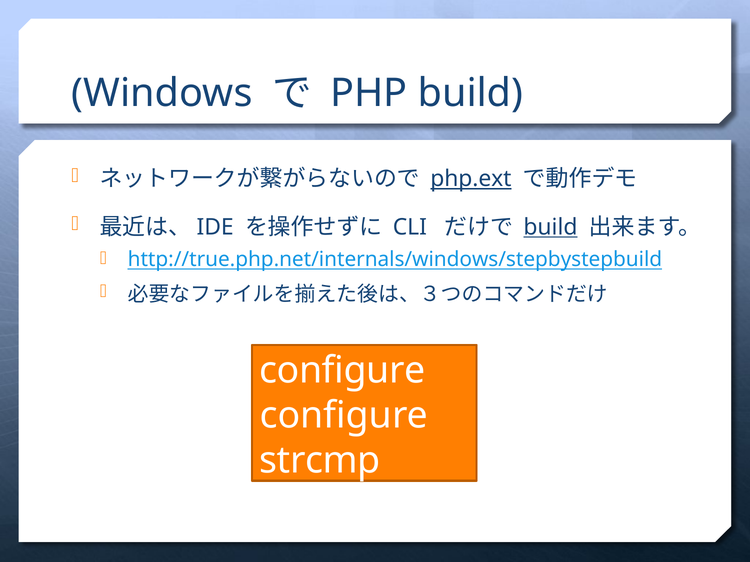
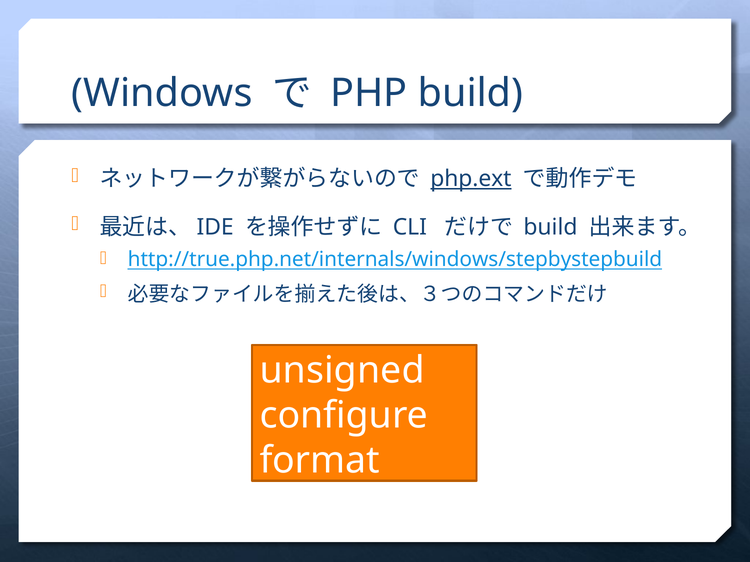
build at (550, 227) underline: present -> none
configure at (342, 371): configure -> unsigned
strcmp: strcmp -> format
